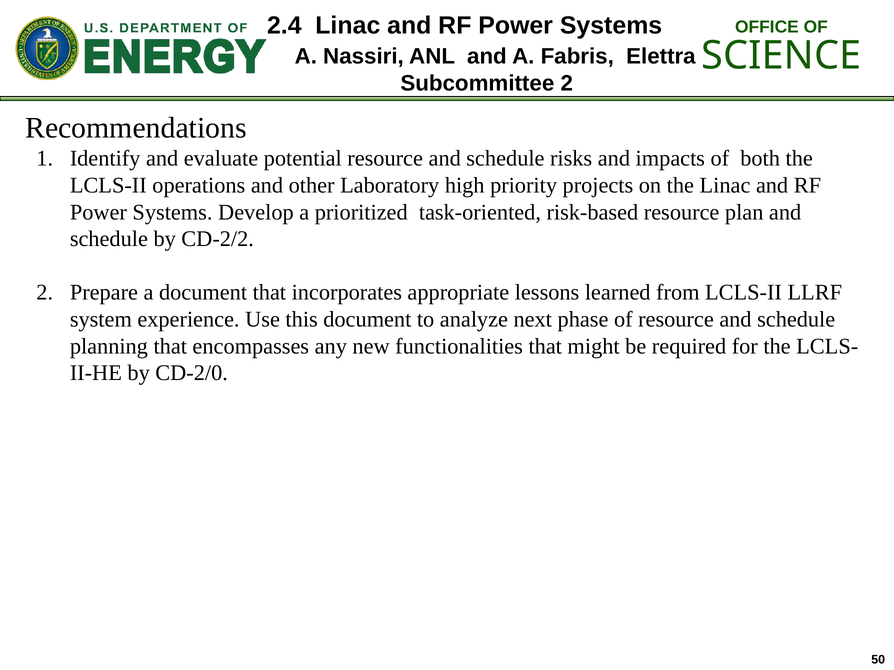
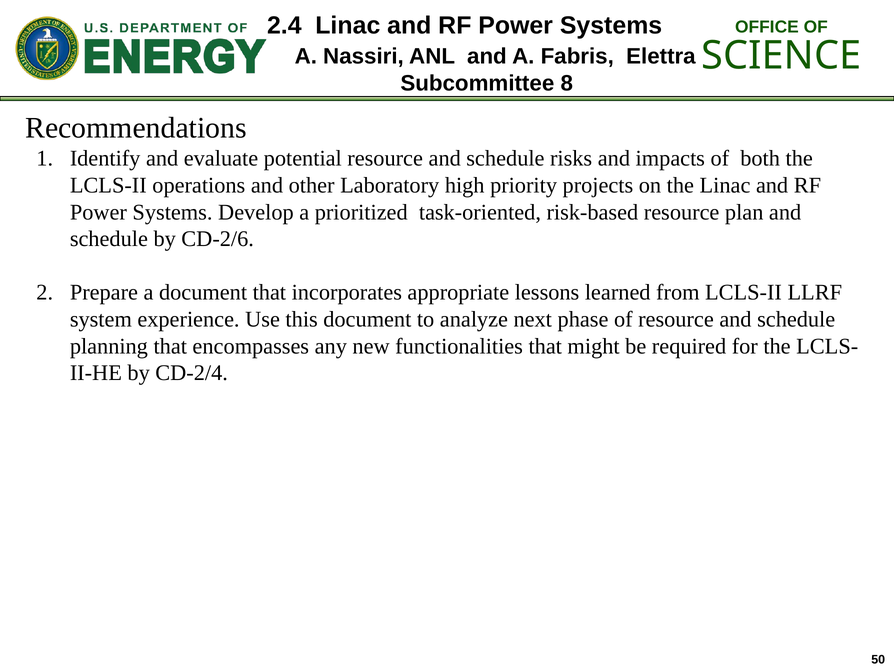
Subcommittee 2: 2 -> 8
CD-2/2: CD-2/2 -> CD-2/6
CD-2/0: CD-2/0 -> CD-2/4
